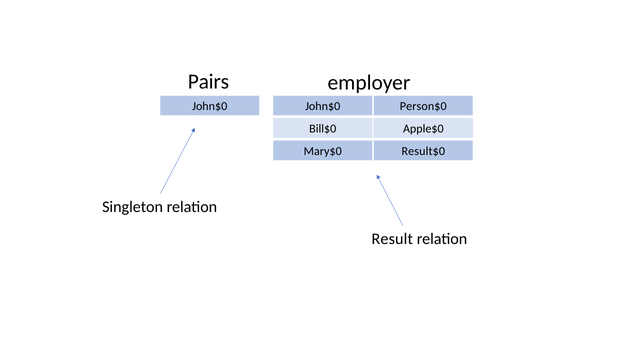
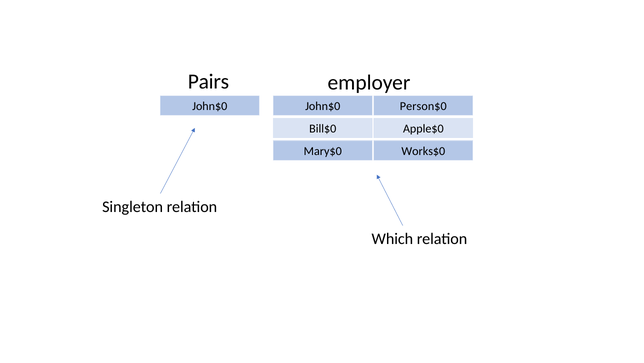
Result$0: Result$0 -> Works$0
Result: Result -> Which
